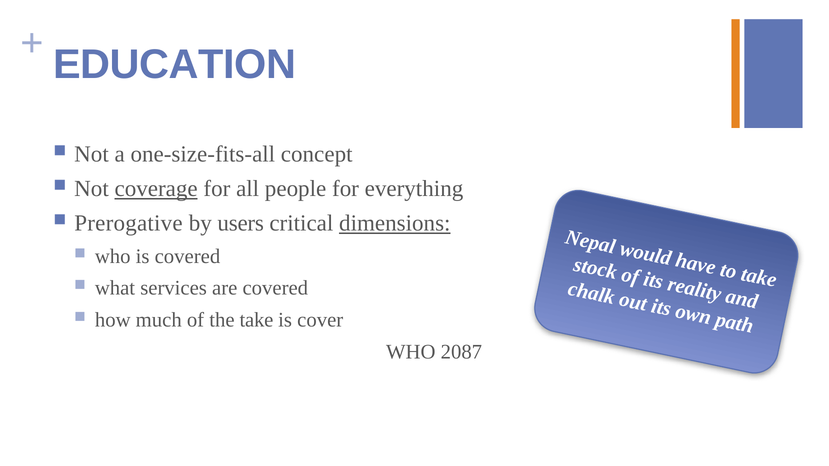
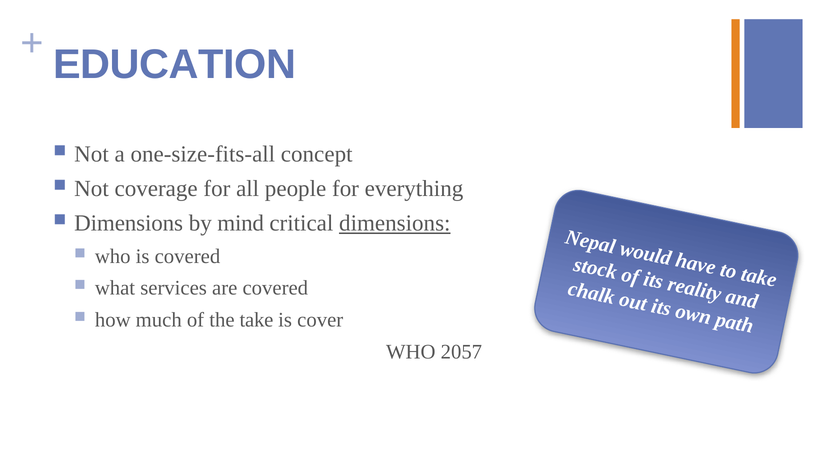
coverage underline: present -> none
Prerogative at (128, 224): Prerogative -> Dimensions
users: users -> mind
2087: 2087 -> 2057
